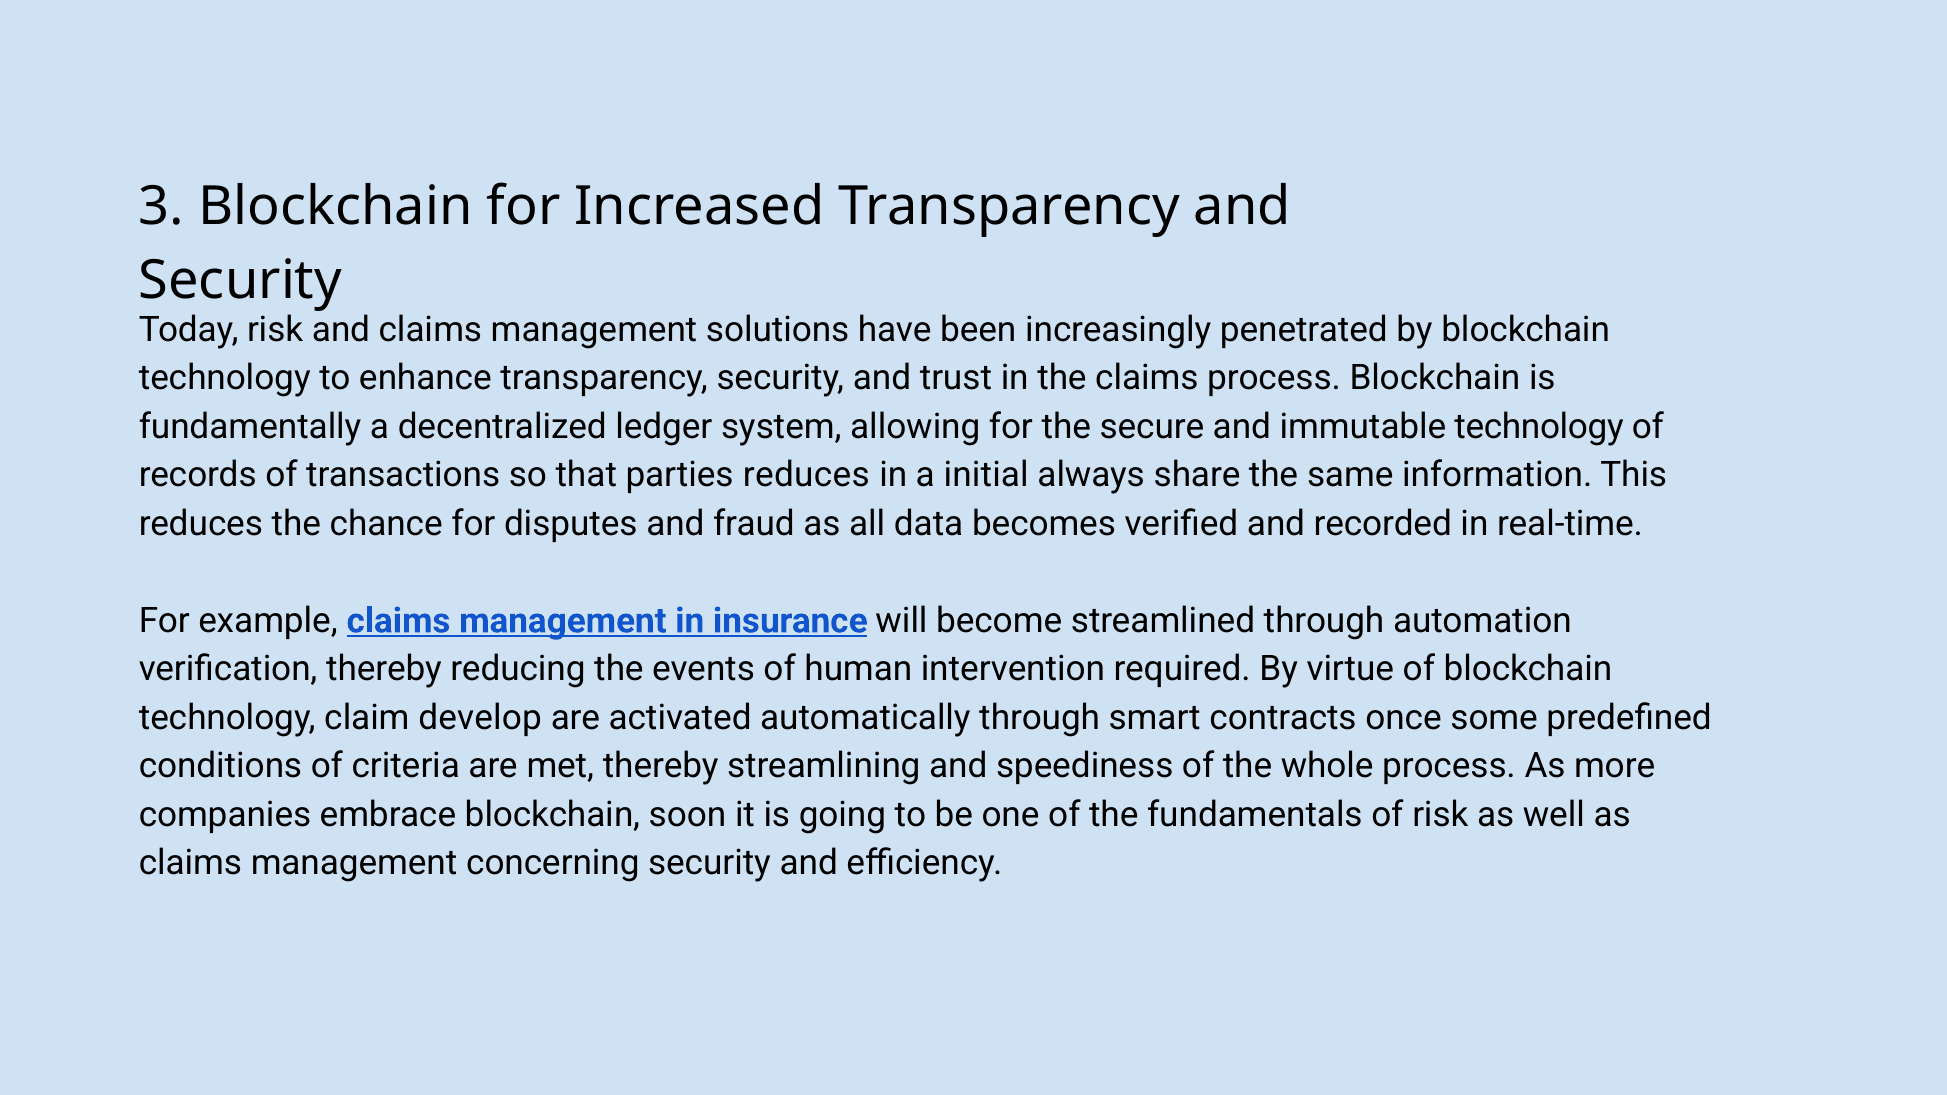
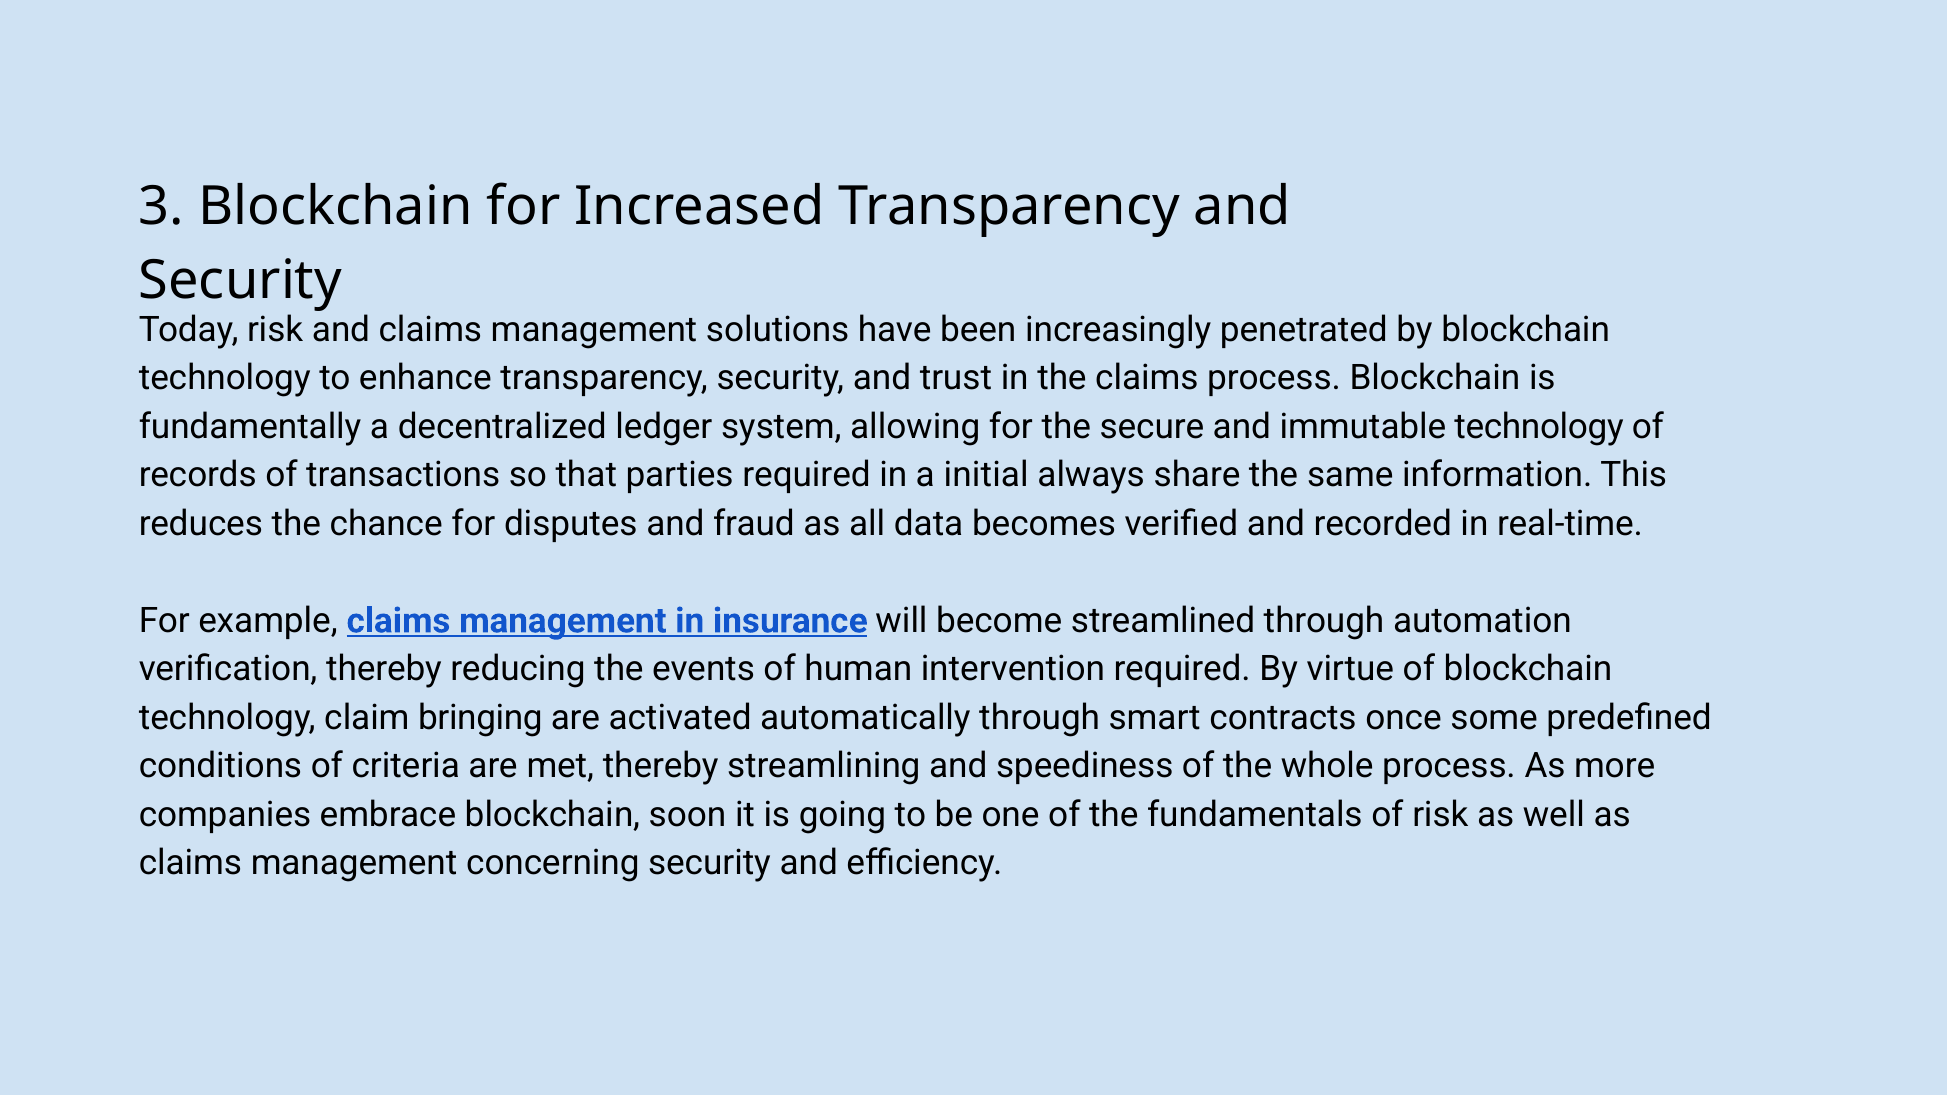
parties reduces: reduces -> required
develop: develop -> bringing
